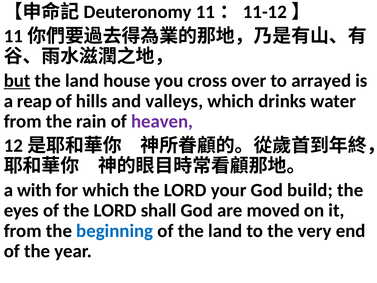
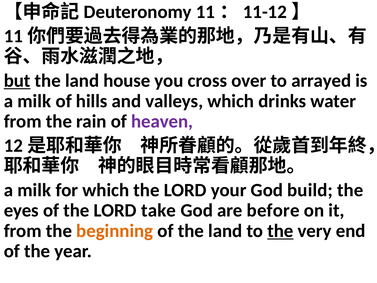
reap at (34, 101): reap -> milk
with at (34, 190): with -> milk
shall: shall -> take
moved: moved -> before
beginning colour: blue -> orange
the at (280, 231) underline: none -> present
